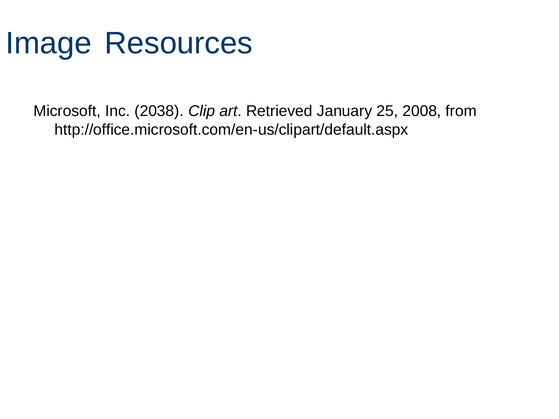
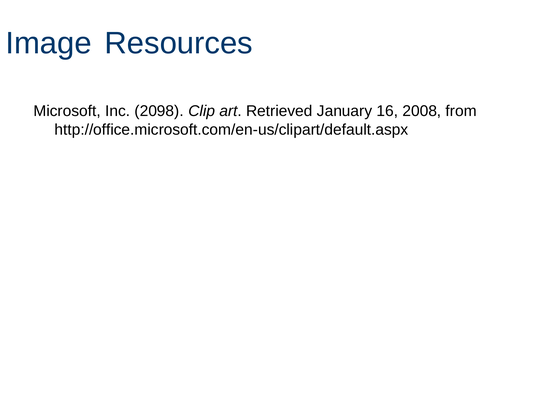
2038: 2038 -> 2098
25: 25 -> 16
